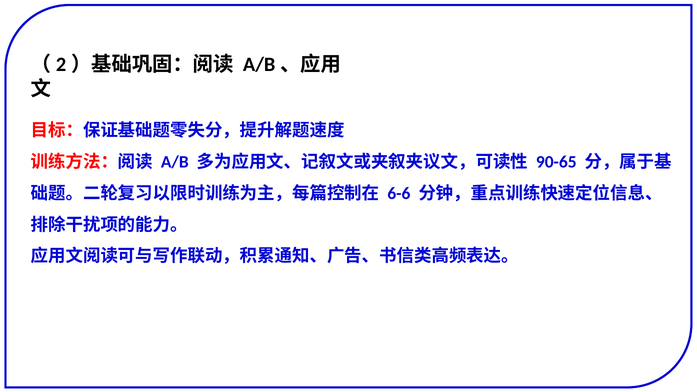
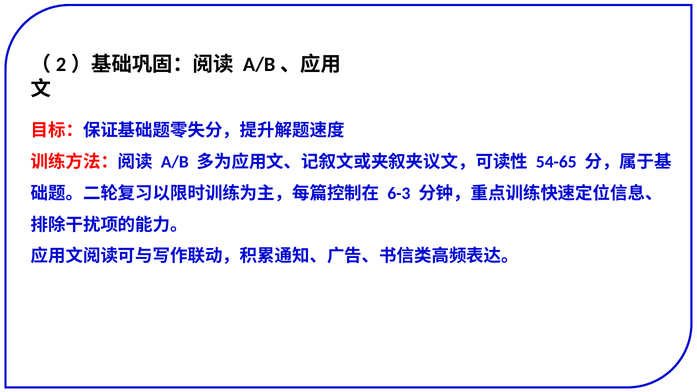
90-65: 90-65 -> 54-65
6-6: 6-6 -> 6-3
